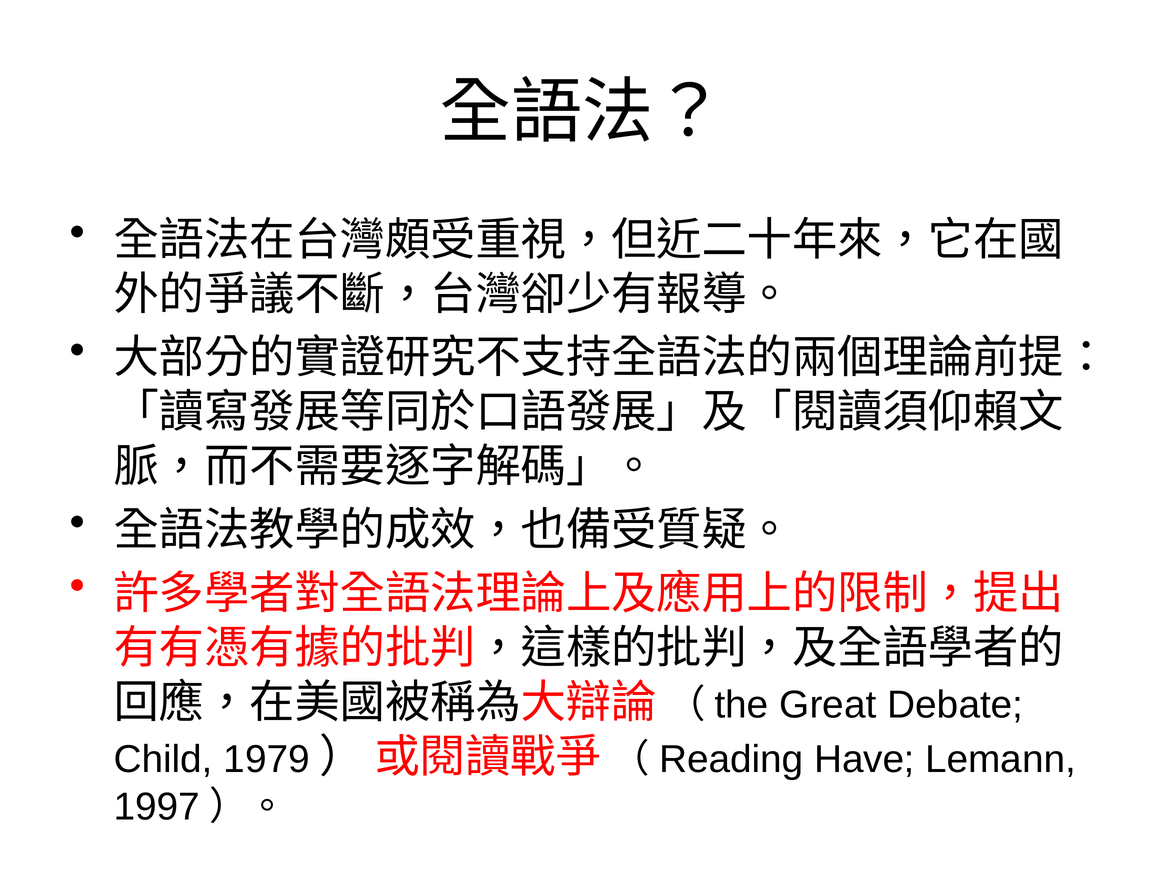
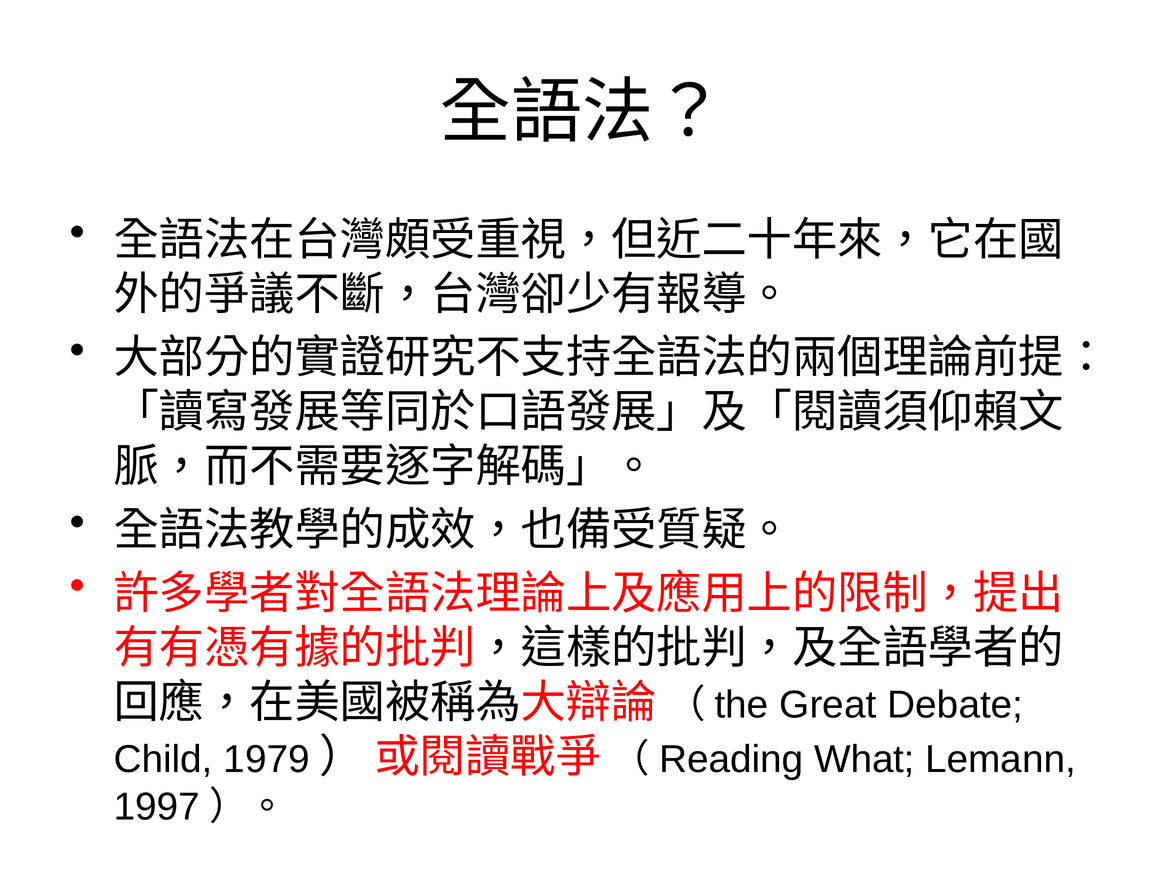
Have: Have -> What
